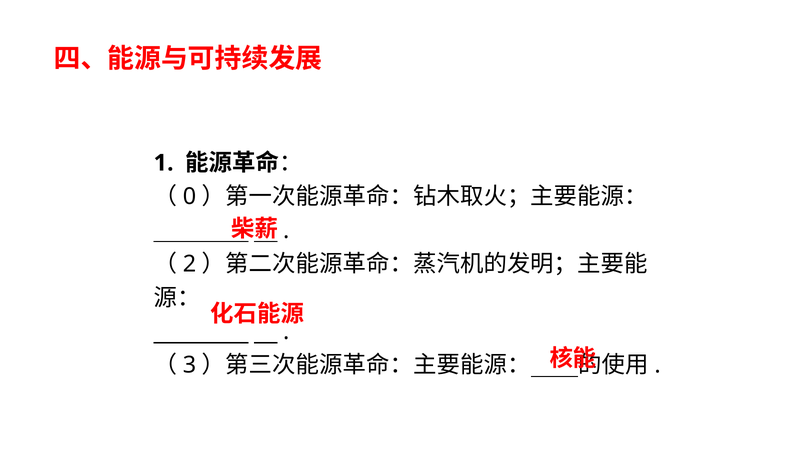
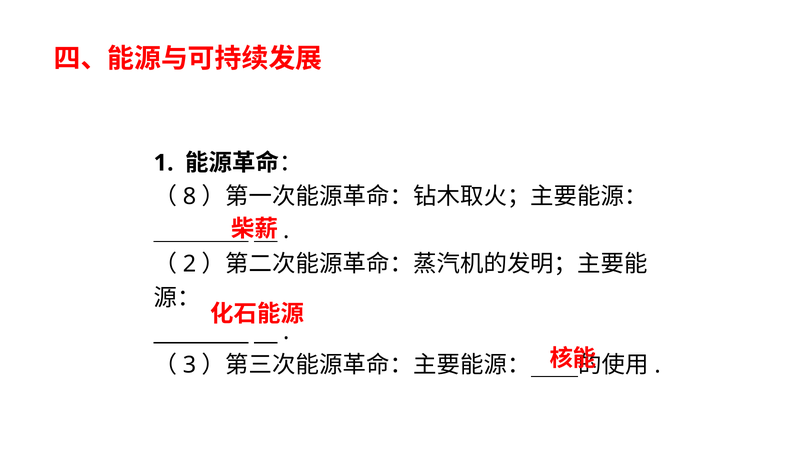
0: 0 -> 8
